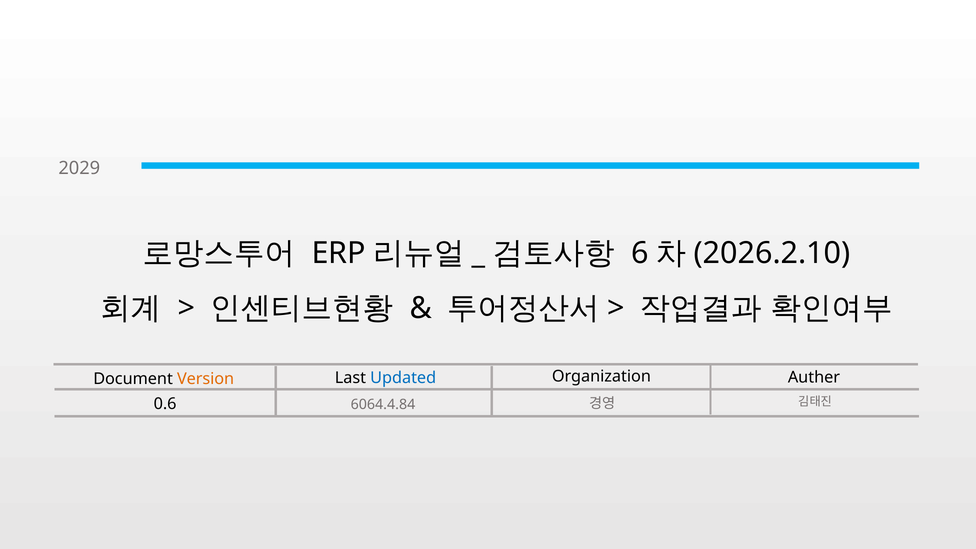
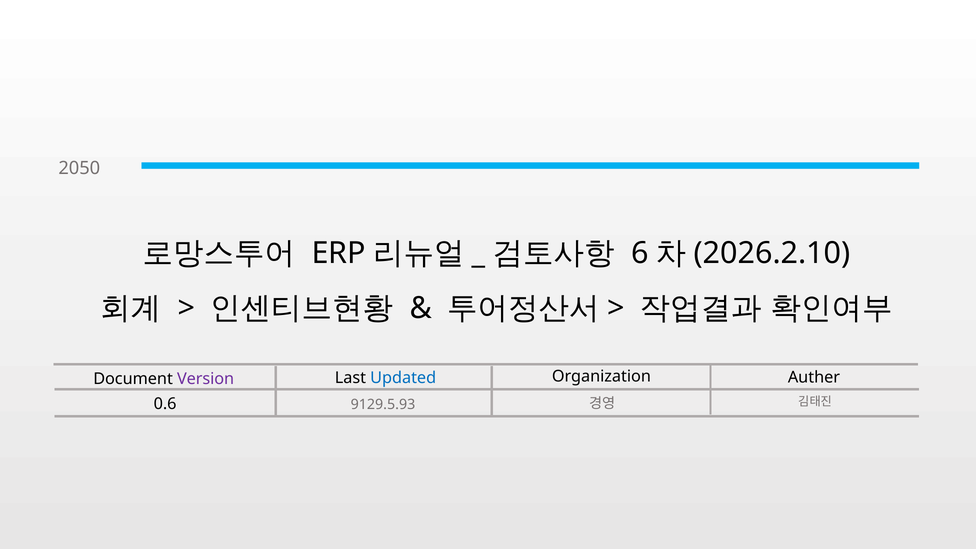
2029: 2029 -> 2050
Version colour: orange -> purple
6064.4.84: 6064.4.84 -> 9129.5.93
